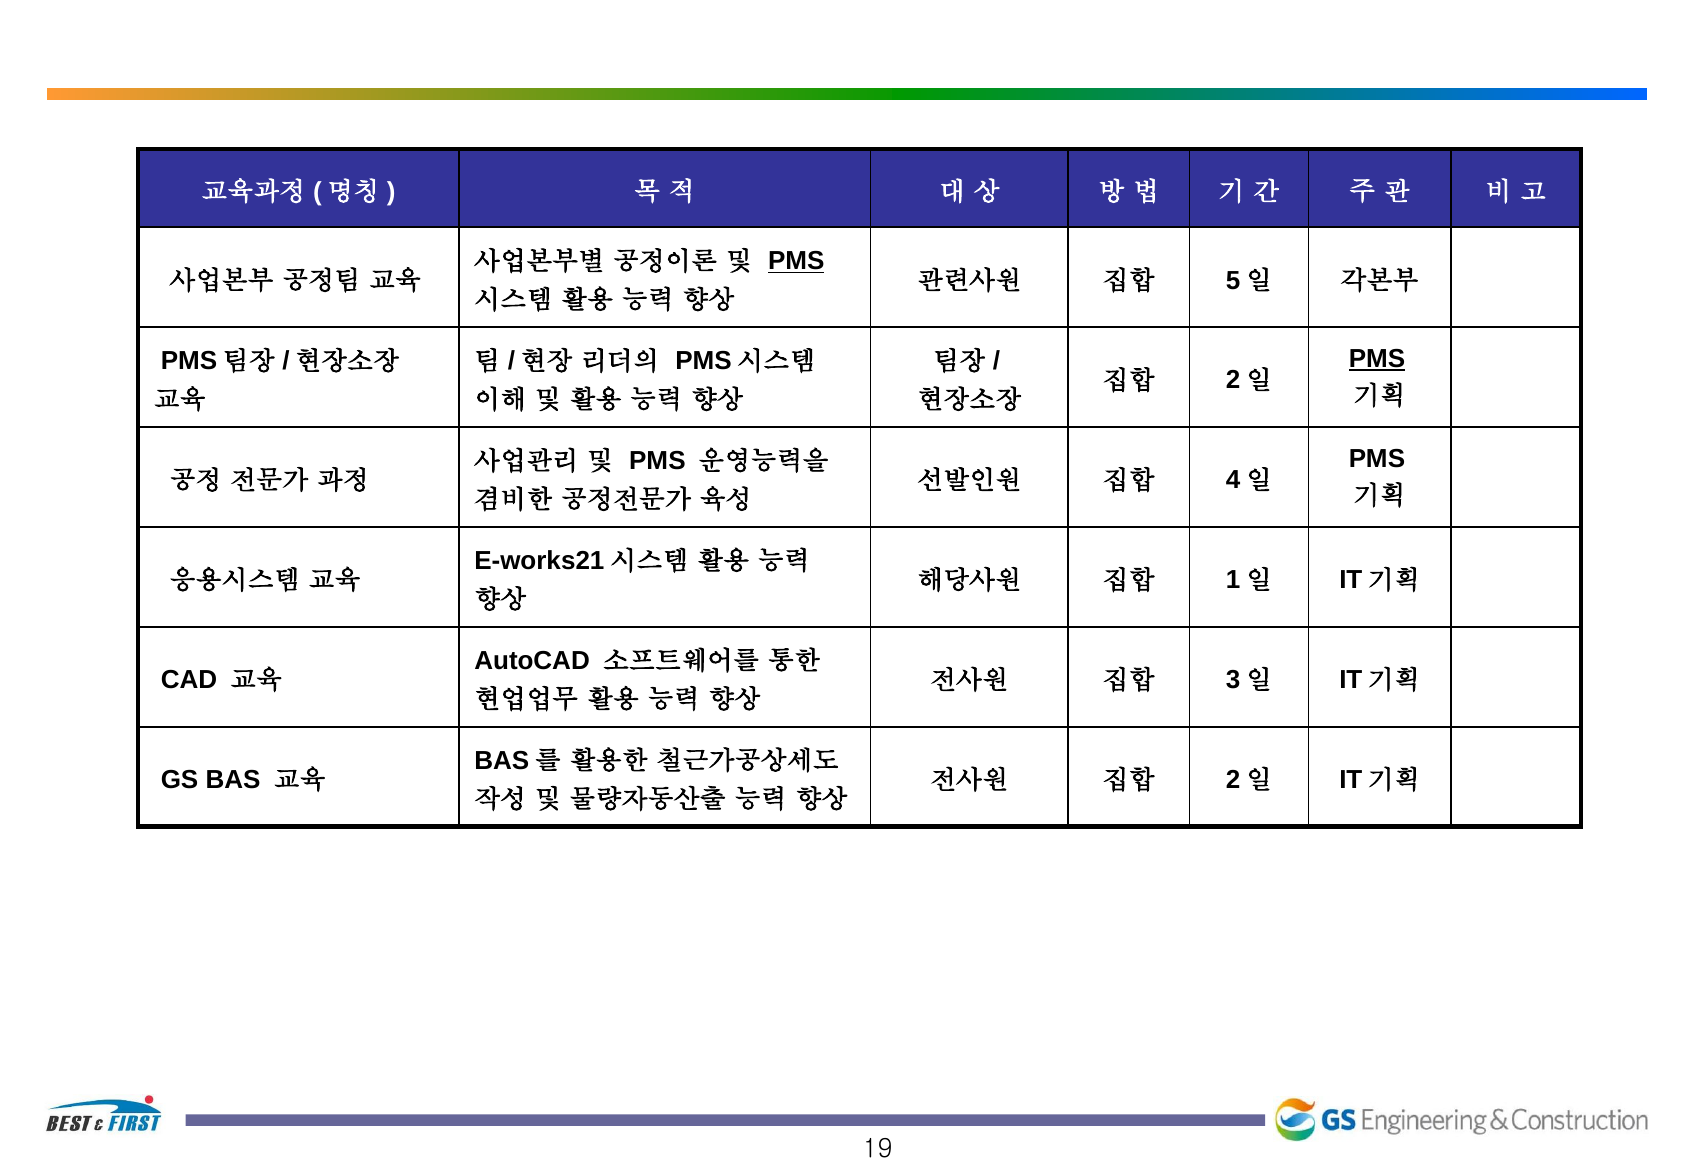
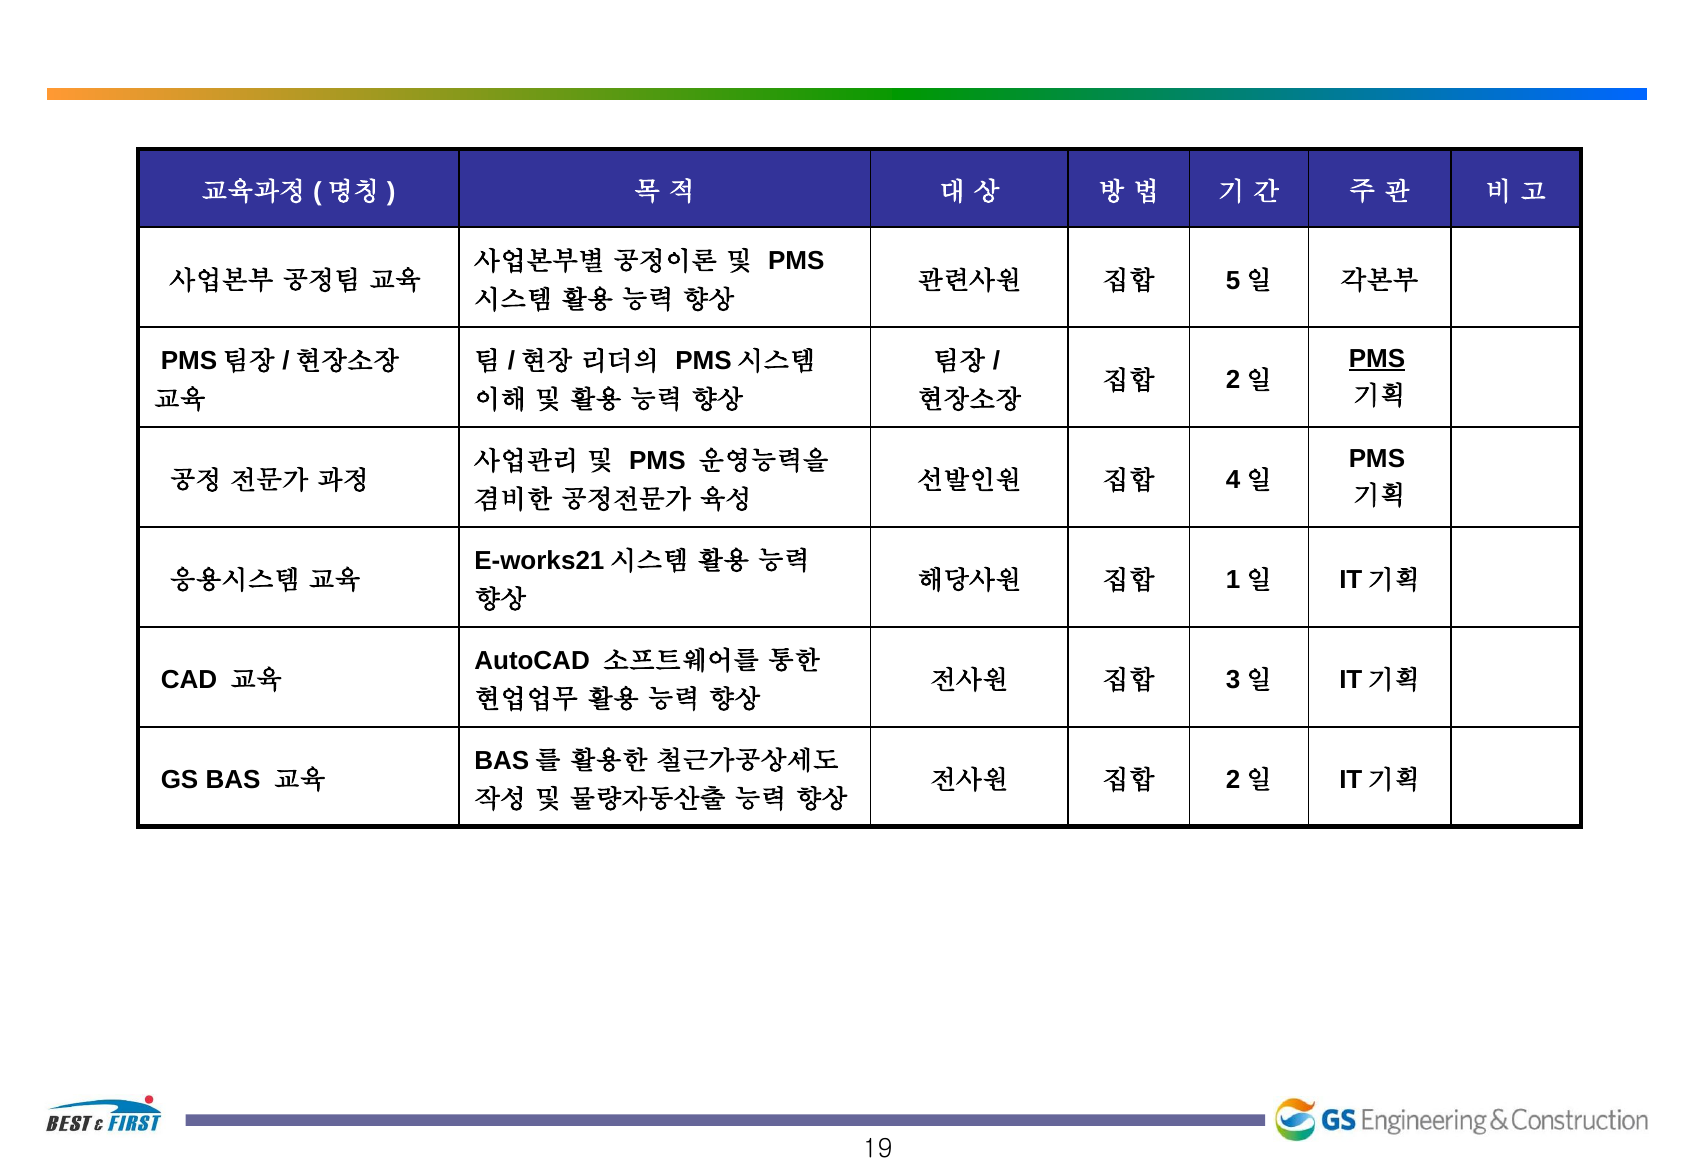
PMS at (796, 261) underline: present -> none
